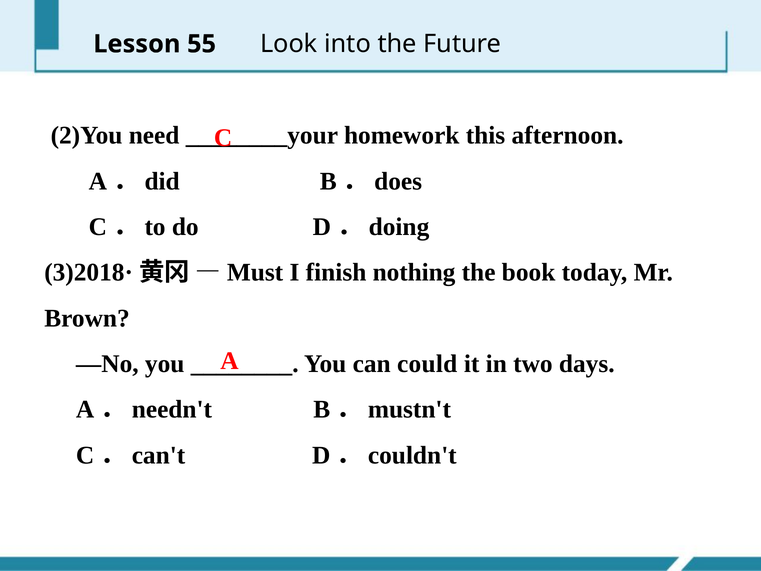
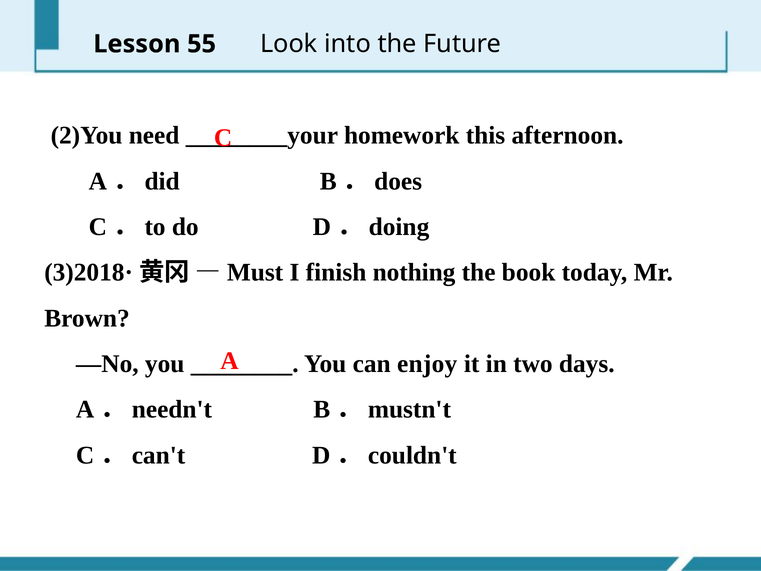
could: could -> enjoy
